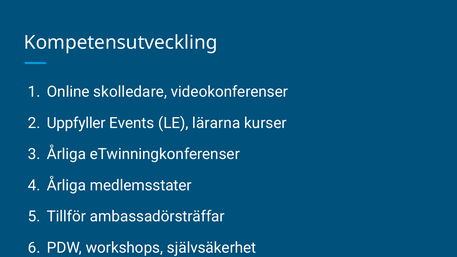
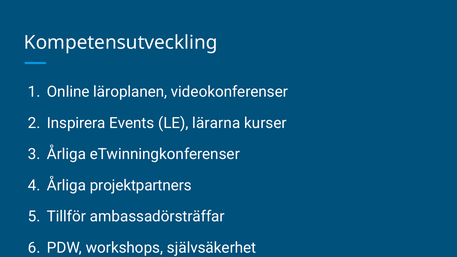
skolledare: skolledare -> läroplanen
Uppfyller: Uppfyller -> Inspirera
medlemsstater: medlemsstater -> projektpartners
